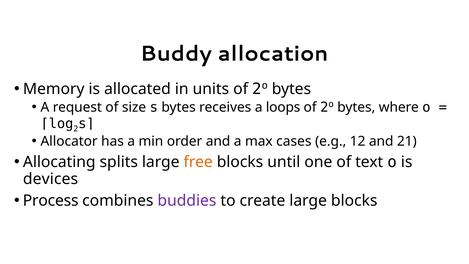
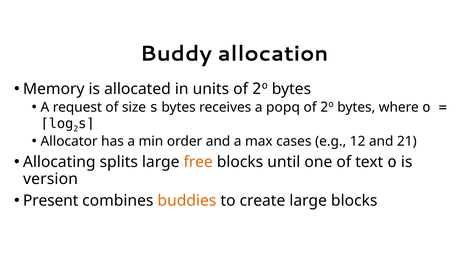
loops: loops -> popq
devices: devices -> version
Process: Process -> Present
buddies colour: purple -> orange
